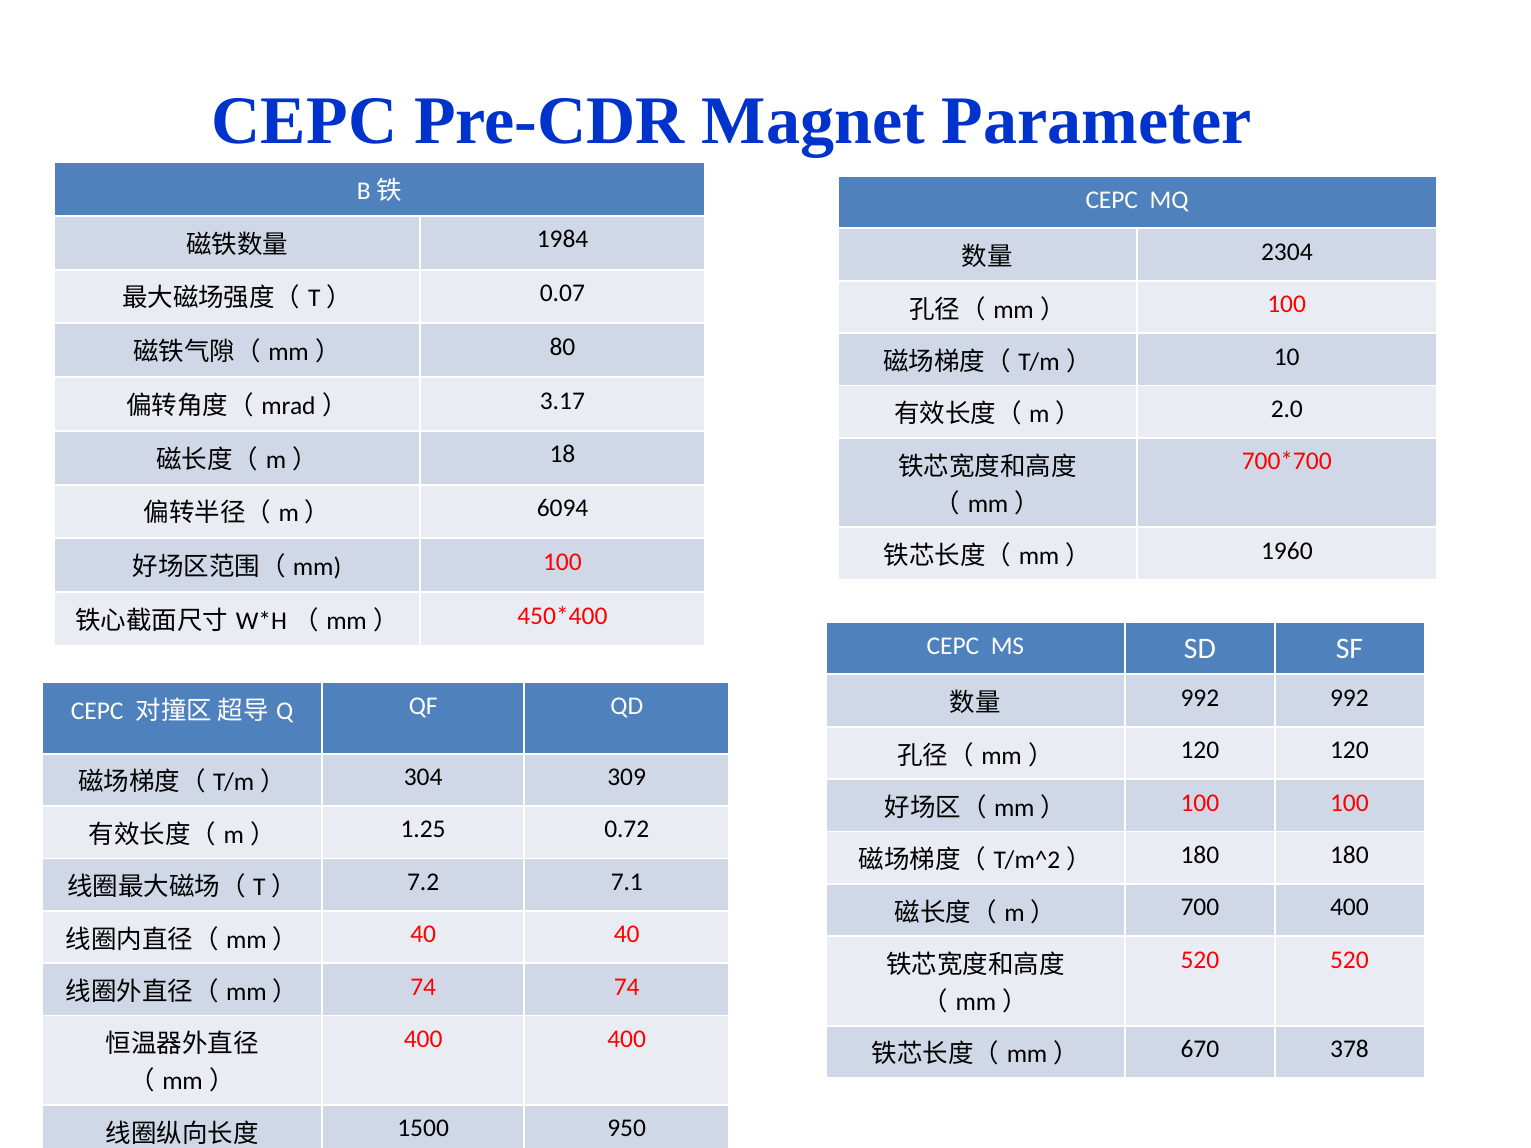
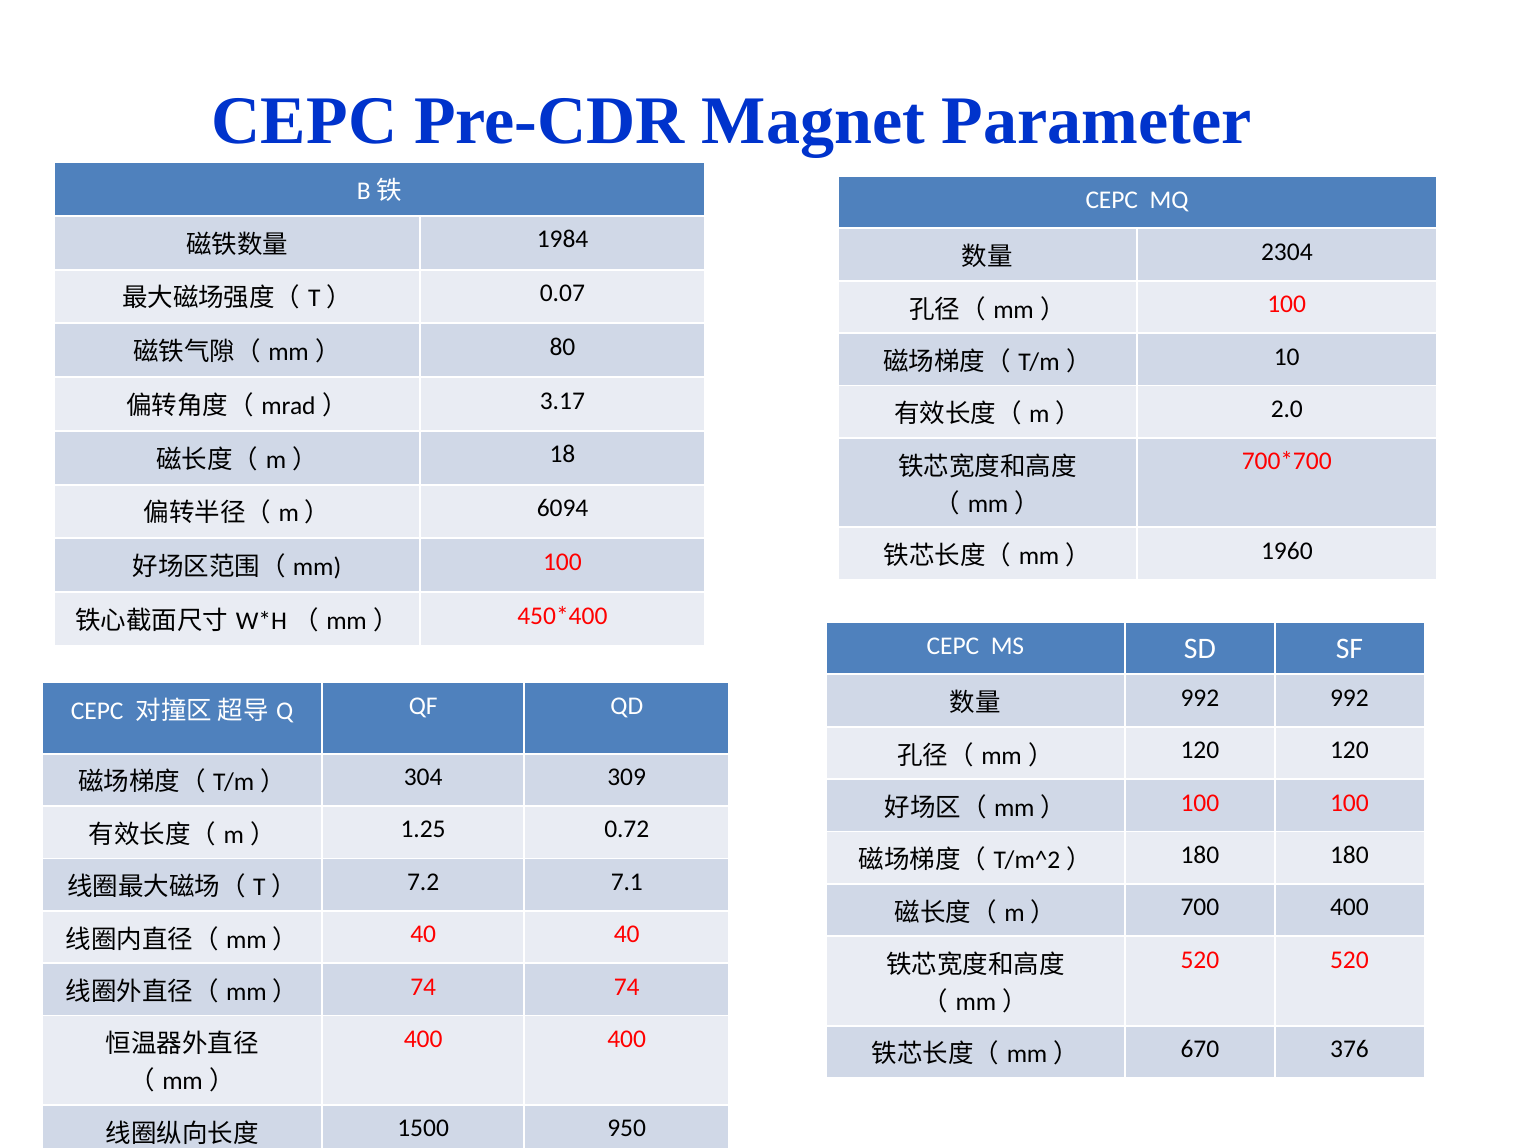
378: 378 -> 376
